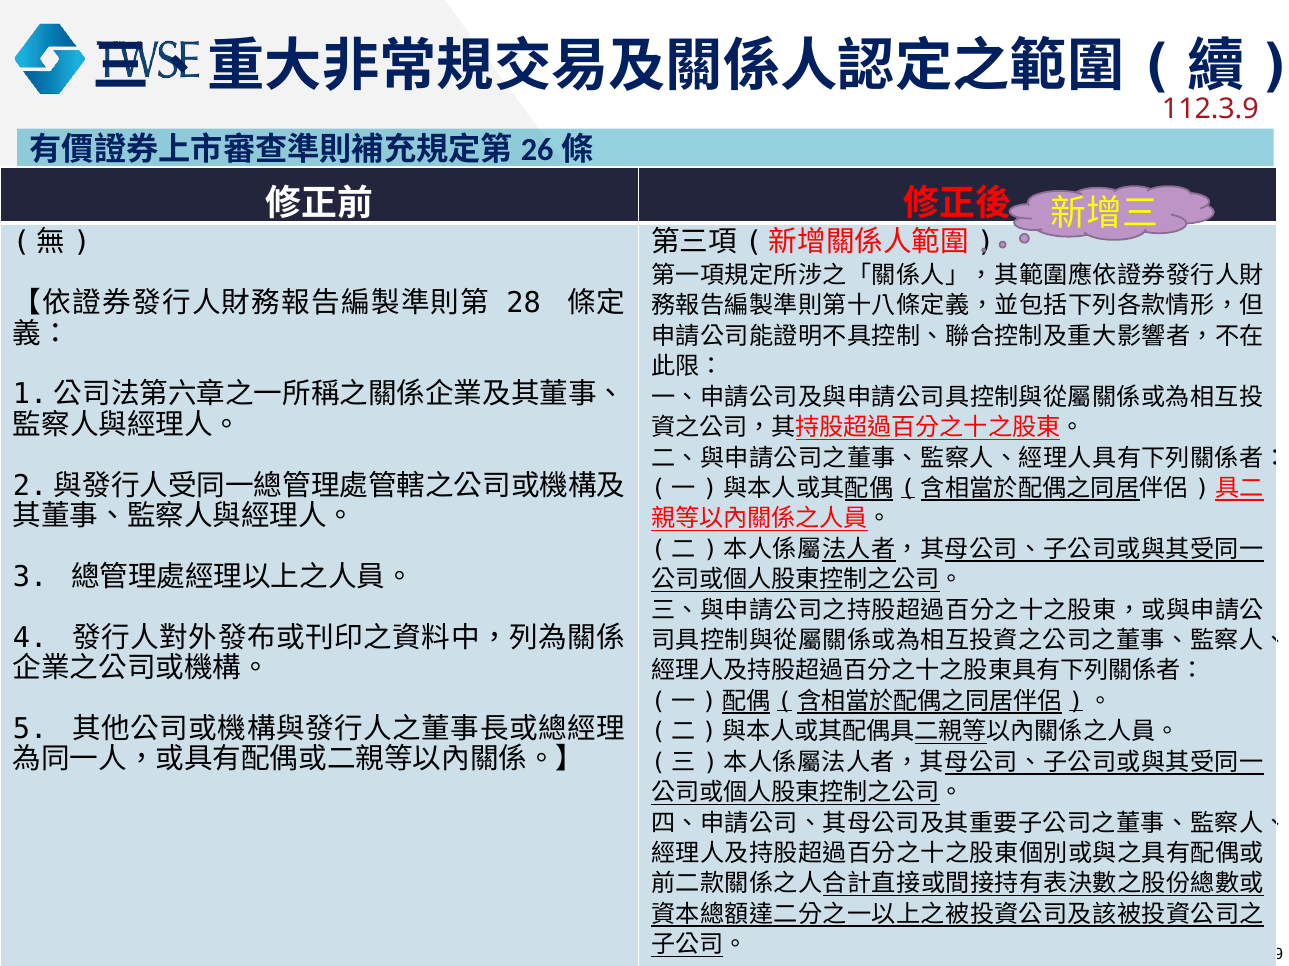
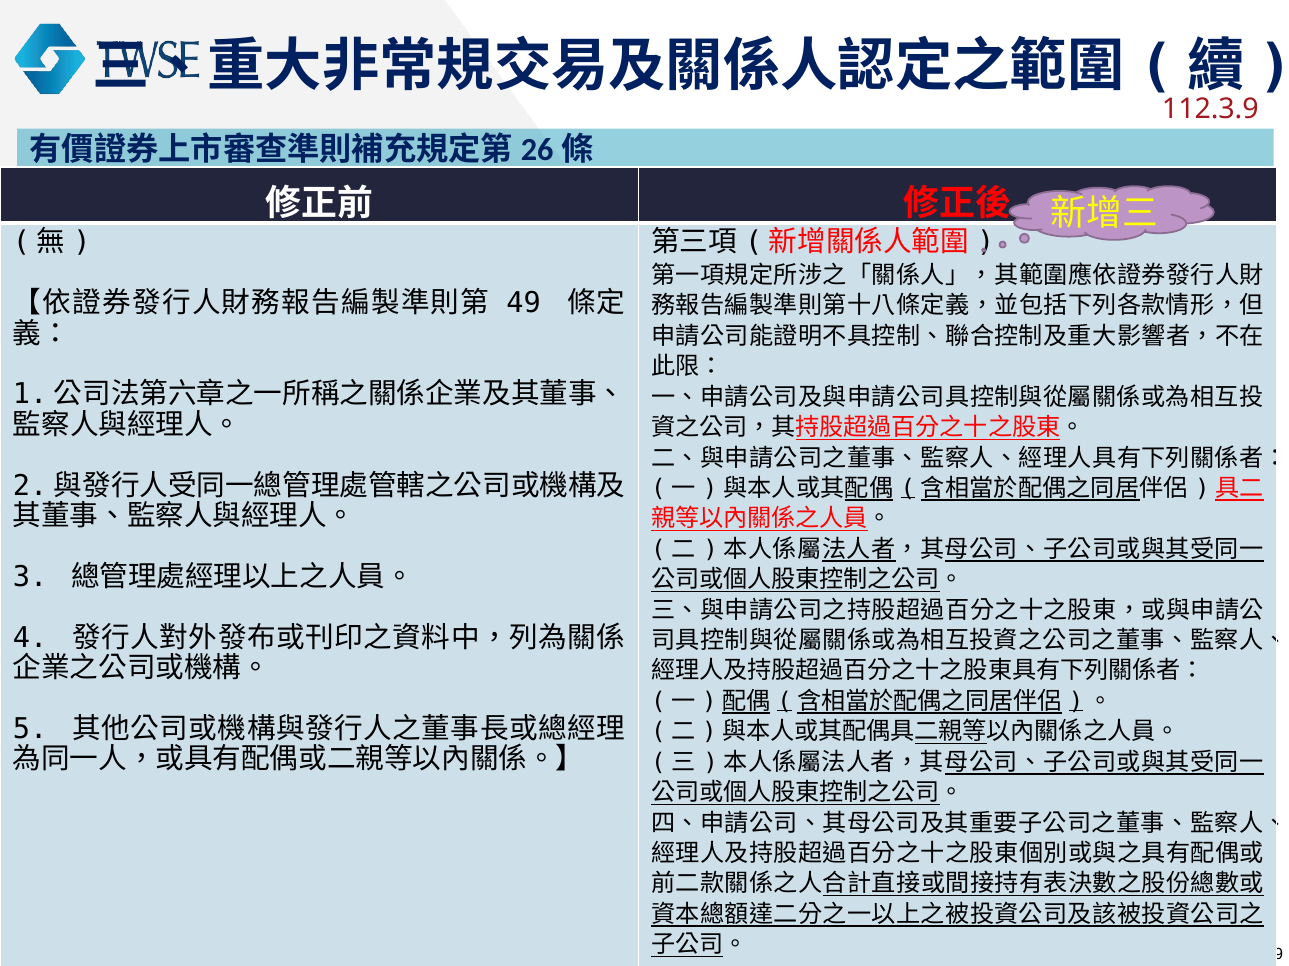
28: 28 -> 49
